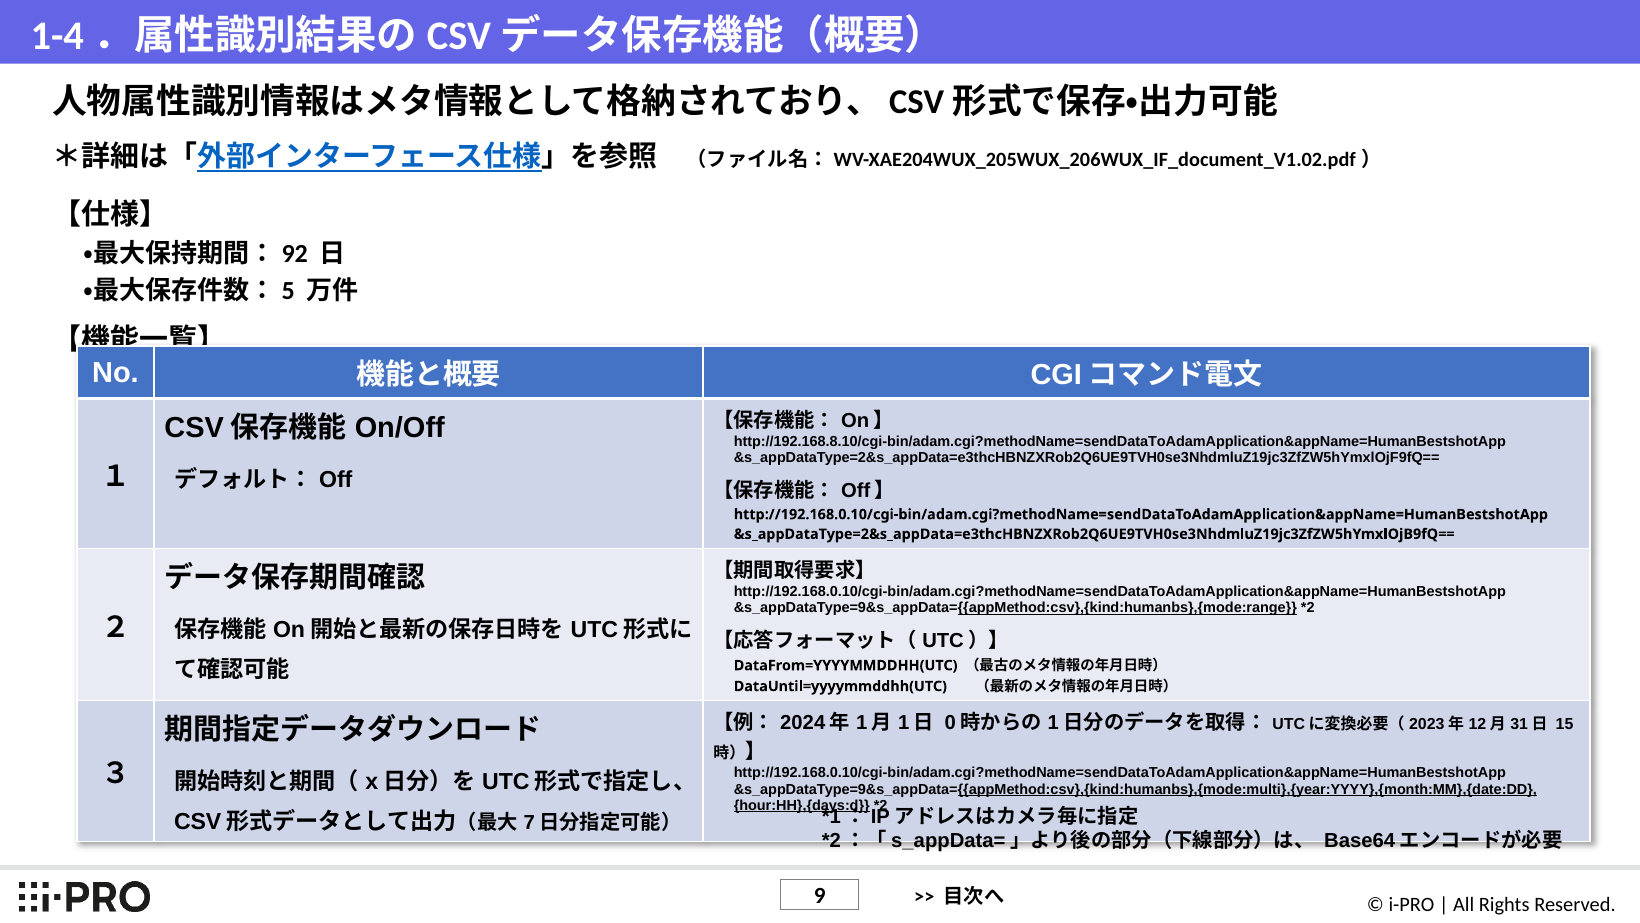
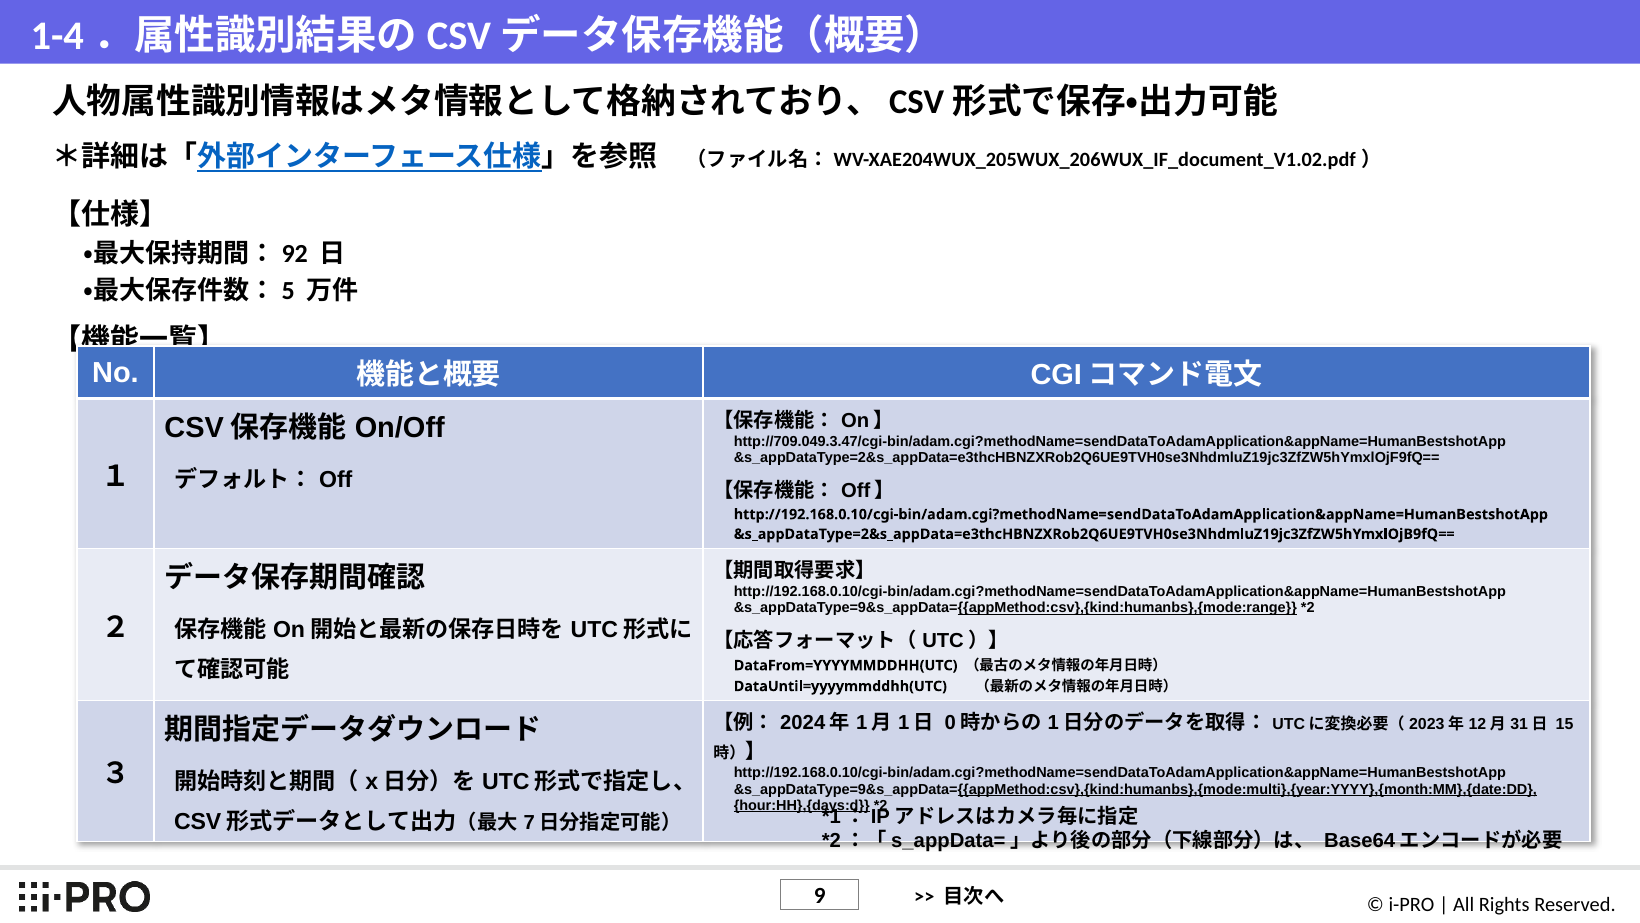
http://192.168.8.10/cgi-bin/adam.cgi?methodName=sendDataToAdamApplication&appName=HumanBestshotApp: http://192.168.8.10/cgi-bin/adam.cgi?methodName=sendDataToAdamApplication&appName=HumanBestshotApp -> http://709.049.3.47/cgi-bin/adam.cgi?methodName=sendDataToAdamApplication&appName=HumanBestshotApp
